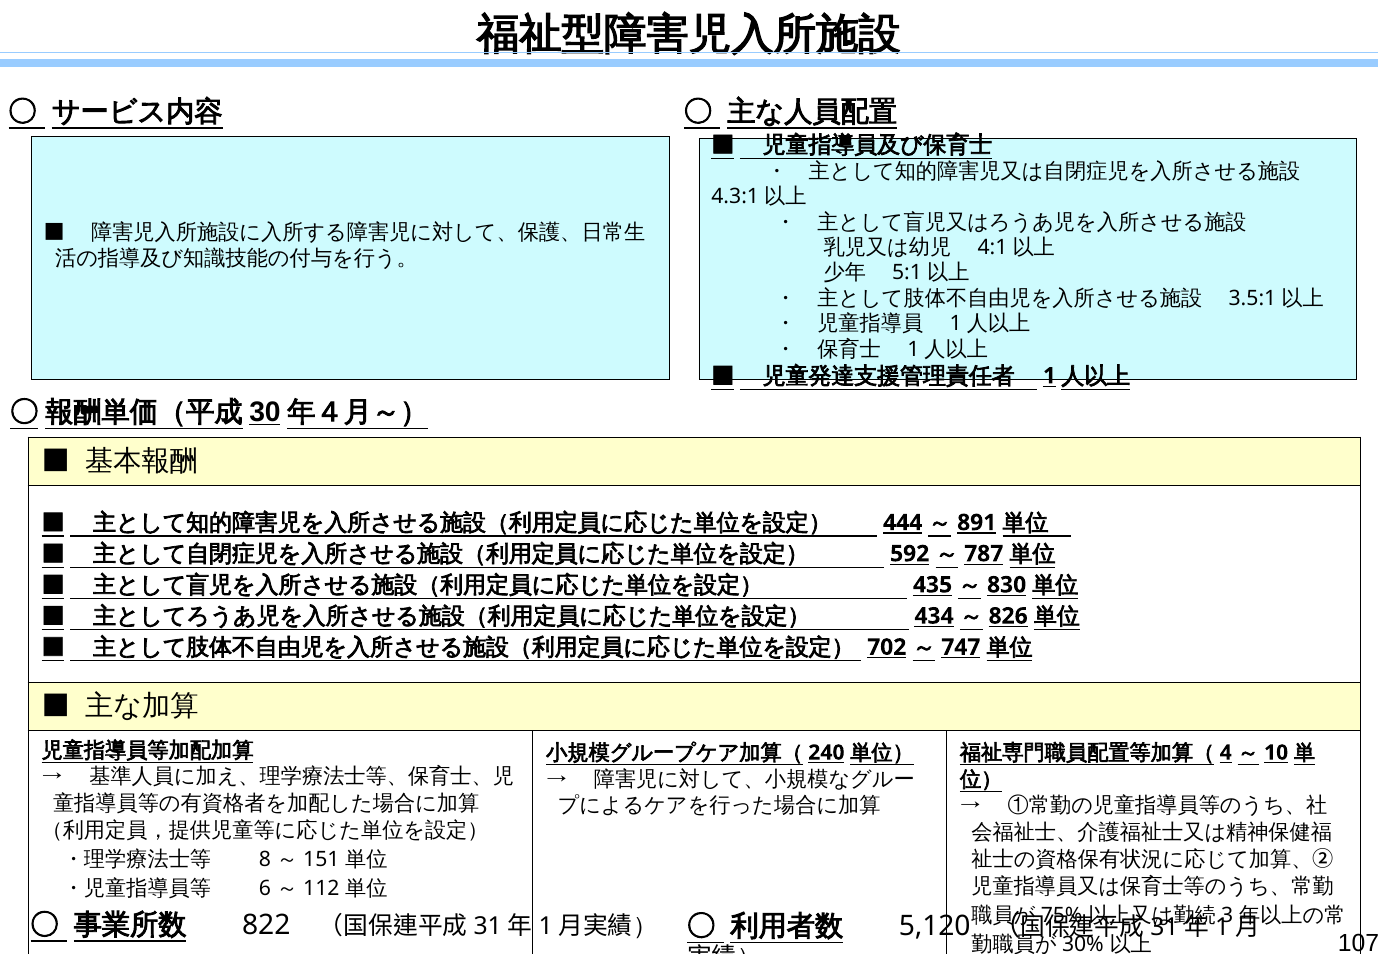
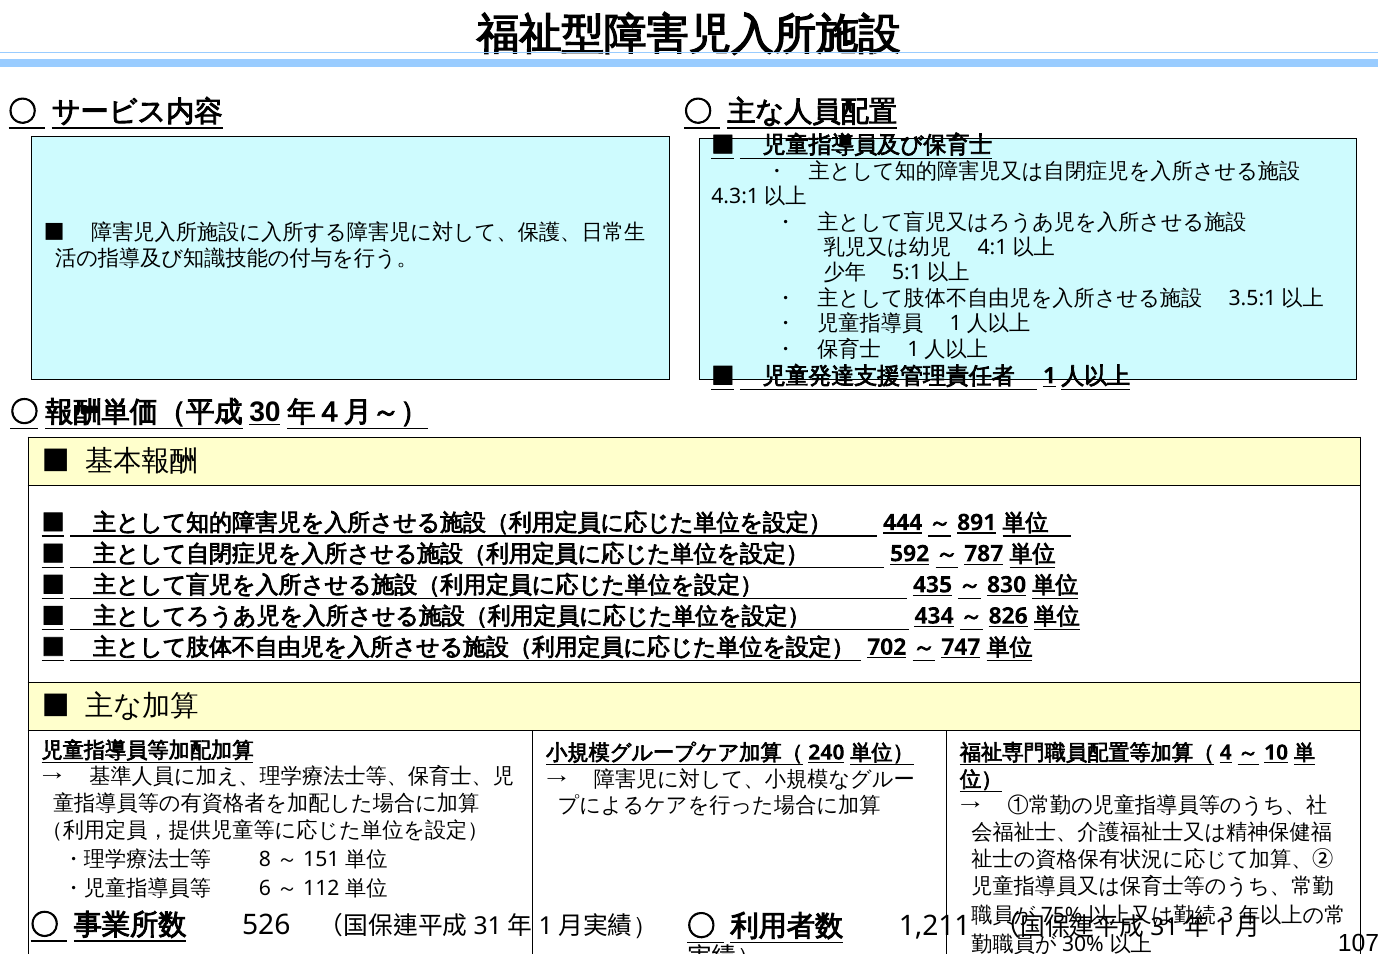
822: 822 -> 526
5,120: 5,120 -> 1,211
